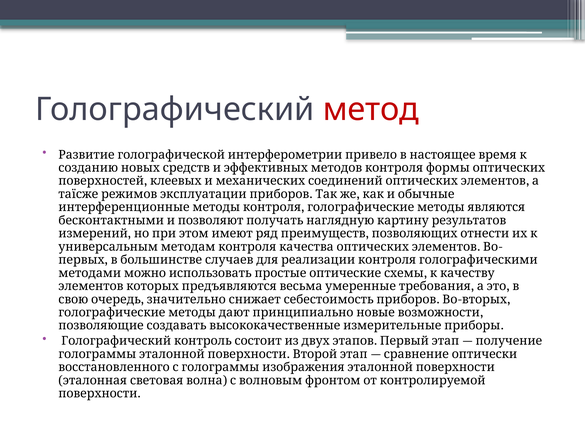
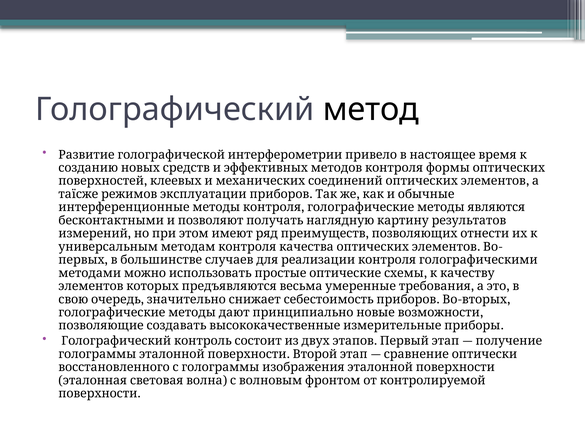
метод colour: red -> black
